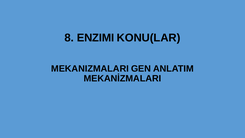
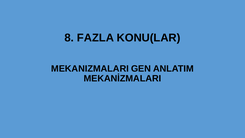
ENZIMI: ENZIMI -> FAZLA
